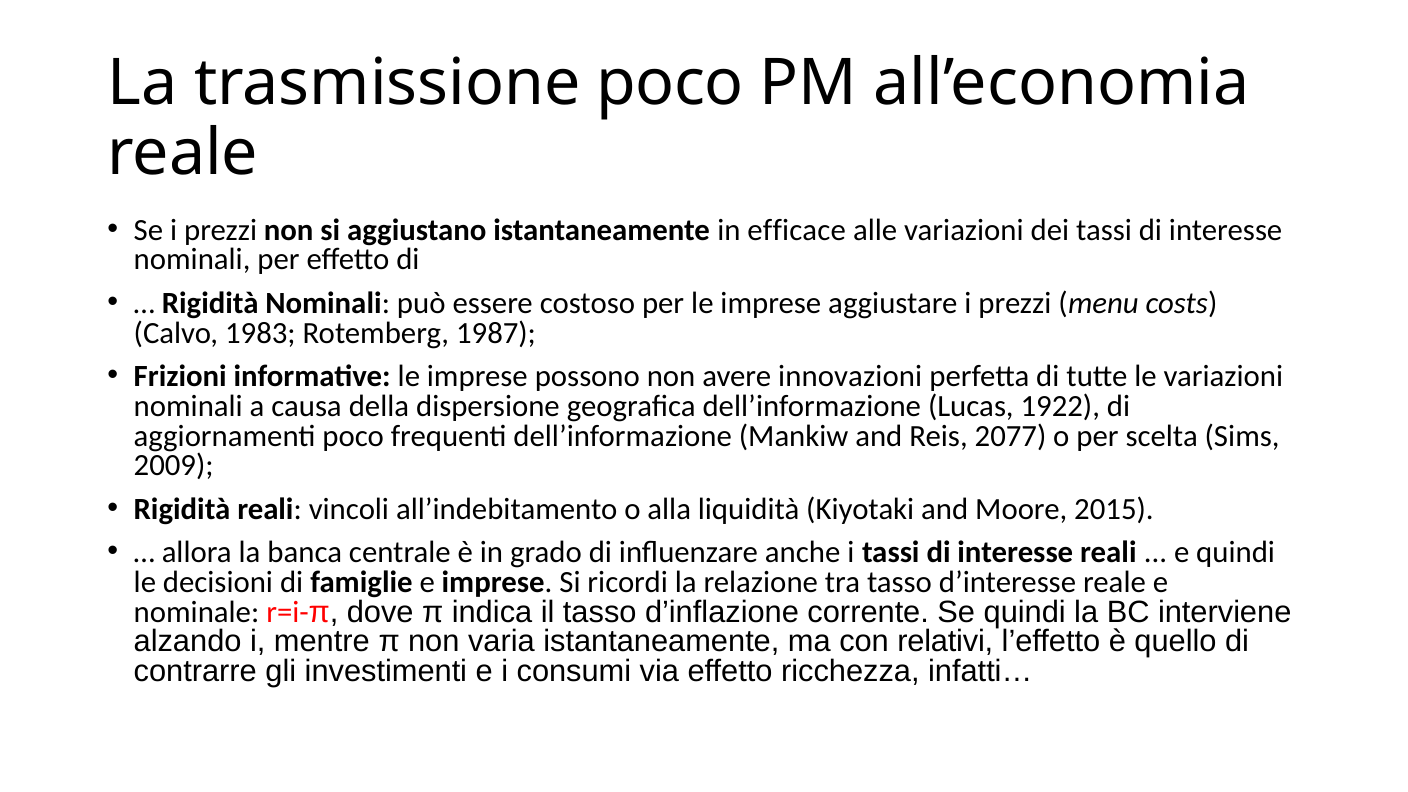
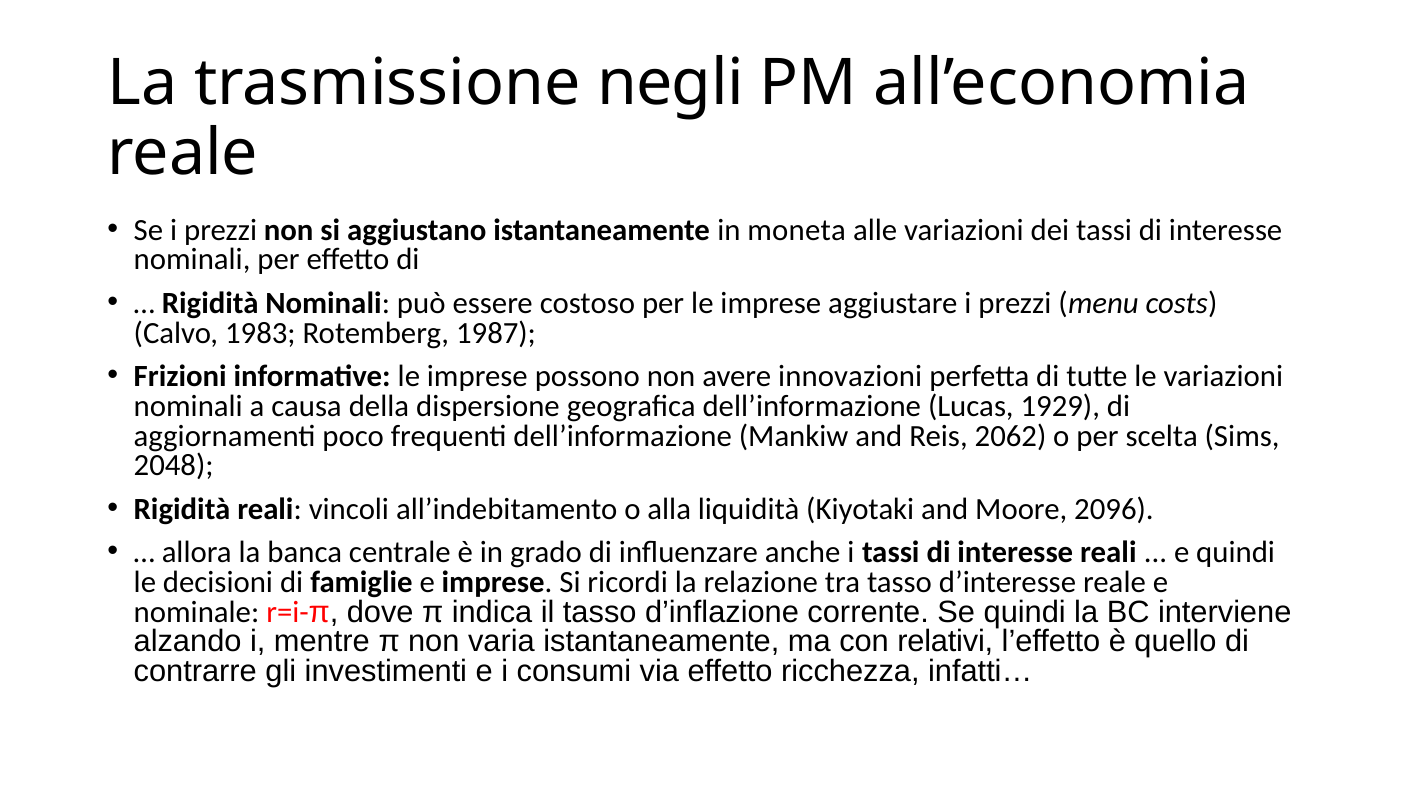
trasmissione poco: poco -> negli
efficace: efficace -> moneta
1922: 1922 -> 1929
2077: 2077 -> 2062
2009: 2009 -> 2048
2015: 2015 -> 2096
